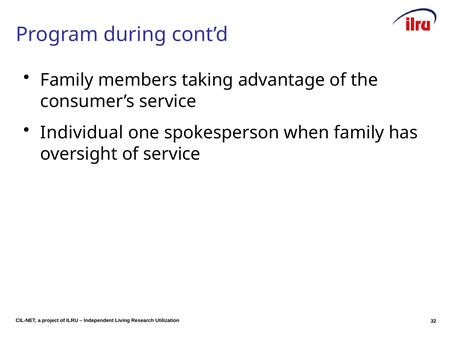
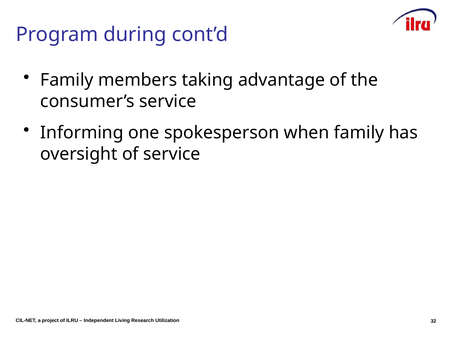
Individual: Individual -> Informing
